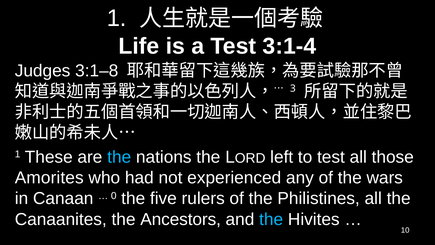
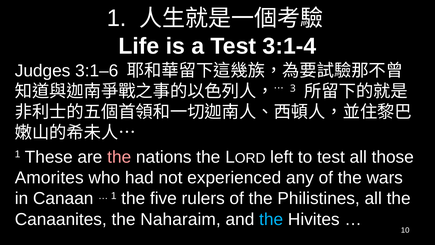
3:1–8: 3:1–8 -> 3:1–6
the at (119, 157) colour: light blue -> pink
0 at (114, 196): 0 -> 1
Ancestors: Ancestors -> Naharaim
